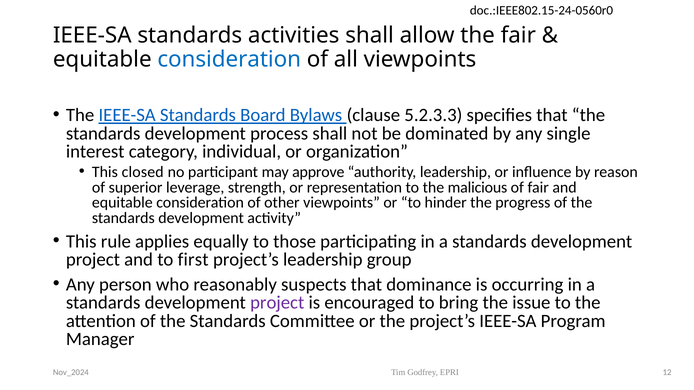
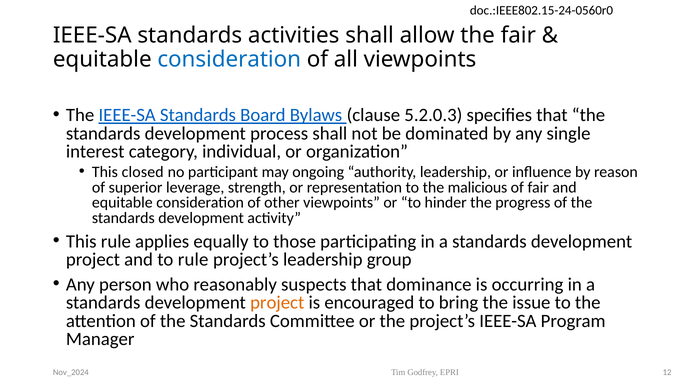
5.2.3.3: 5.2.3.3 -> 5.2.0.3
approve: approve -> ongoing
to first: first -> rule
project at (277, 303) colour: purple -> orange
